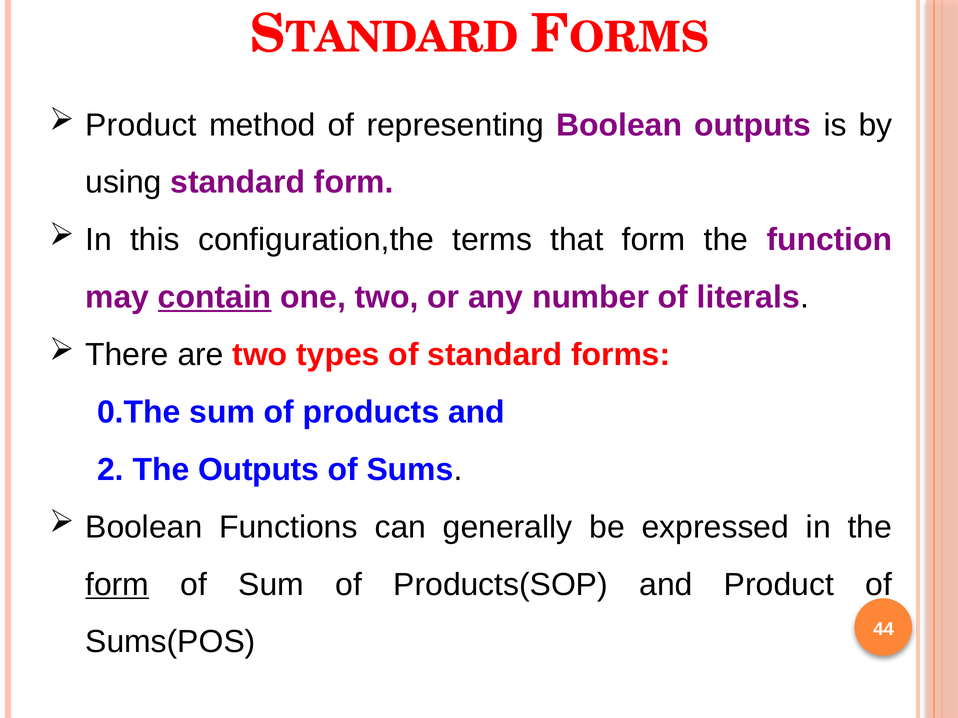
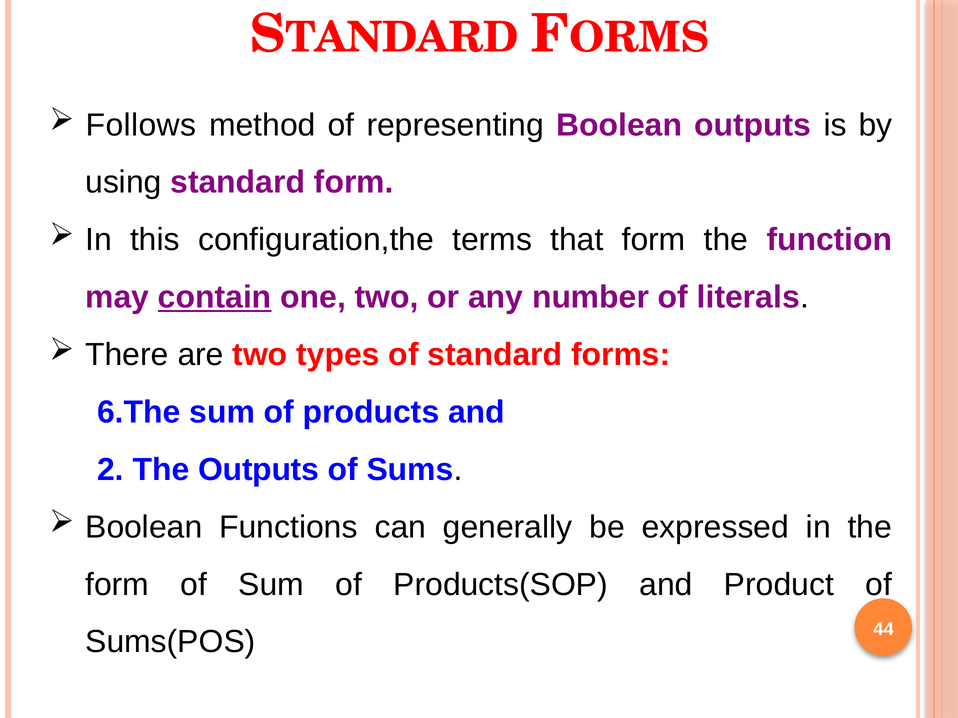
Product at (141, 125): Product -> Follows
0.The: 0.The -> 6.The
form at (117, 585) underline: present -> none
